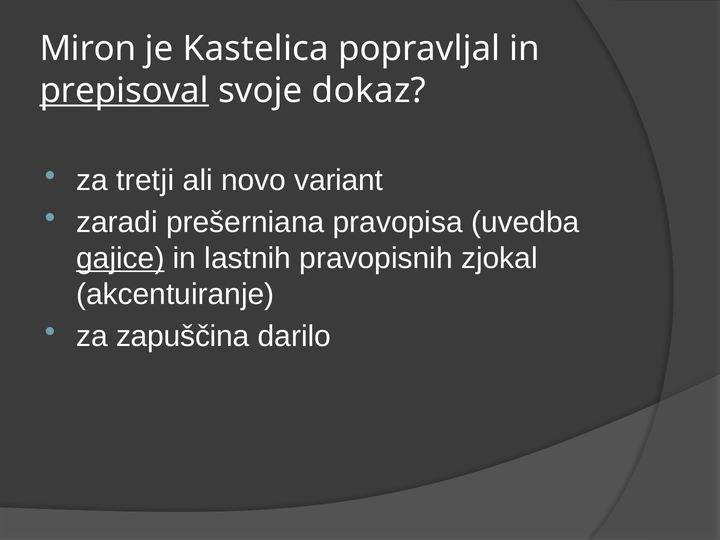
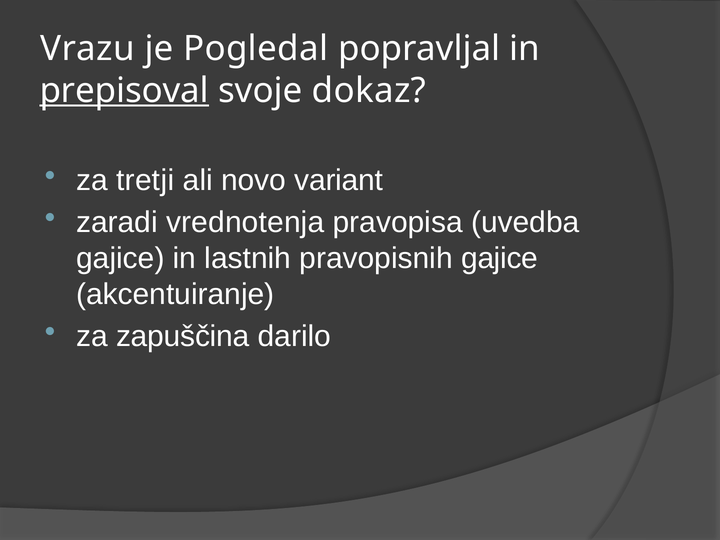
Miron: Miron -> Vrazu
Kastelica: Kastelica -> Pogledal
prešerniana: prešerniana -> vrednotenja
gajice at (120, 258) underline: present -> none
pravopisnih zjokal: zjokal -> gajice
